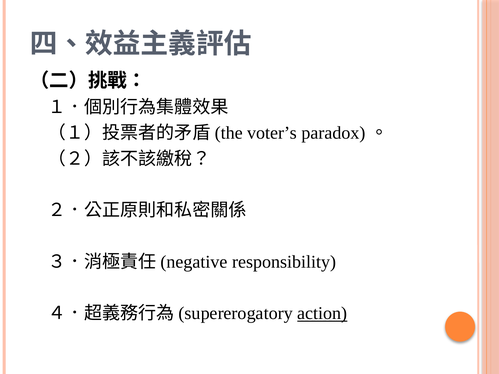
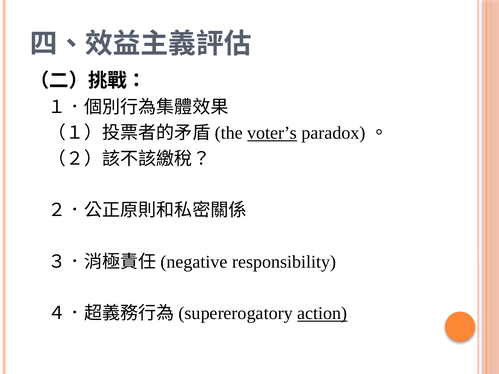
voter’s underline: none -> present
